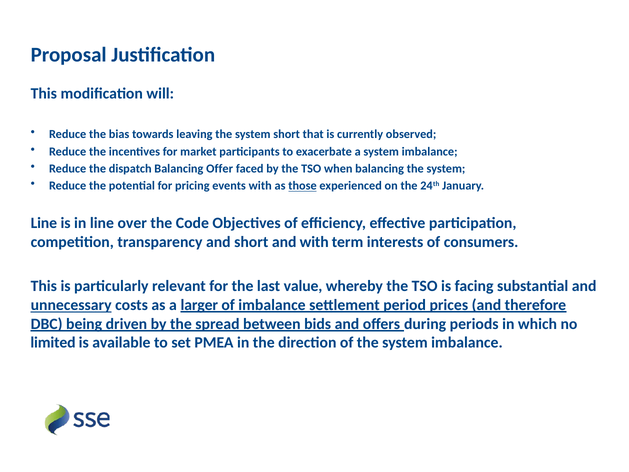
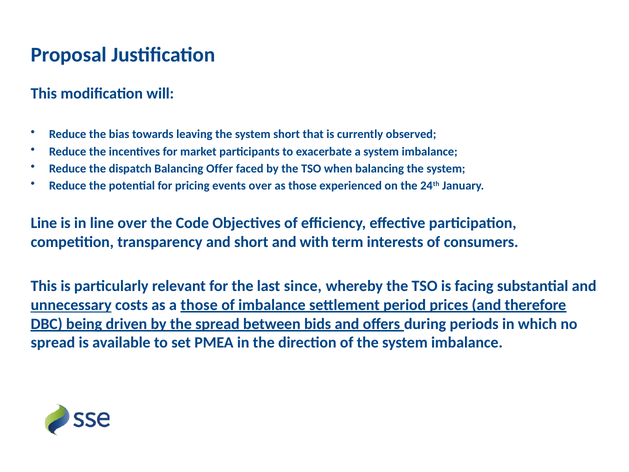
events with: with -> over
those at (303, 186) underline: present -> none
value: value -> since
a larger: larger -> those
limited at (53, 343): limited -> spread
